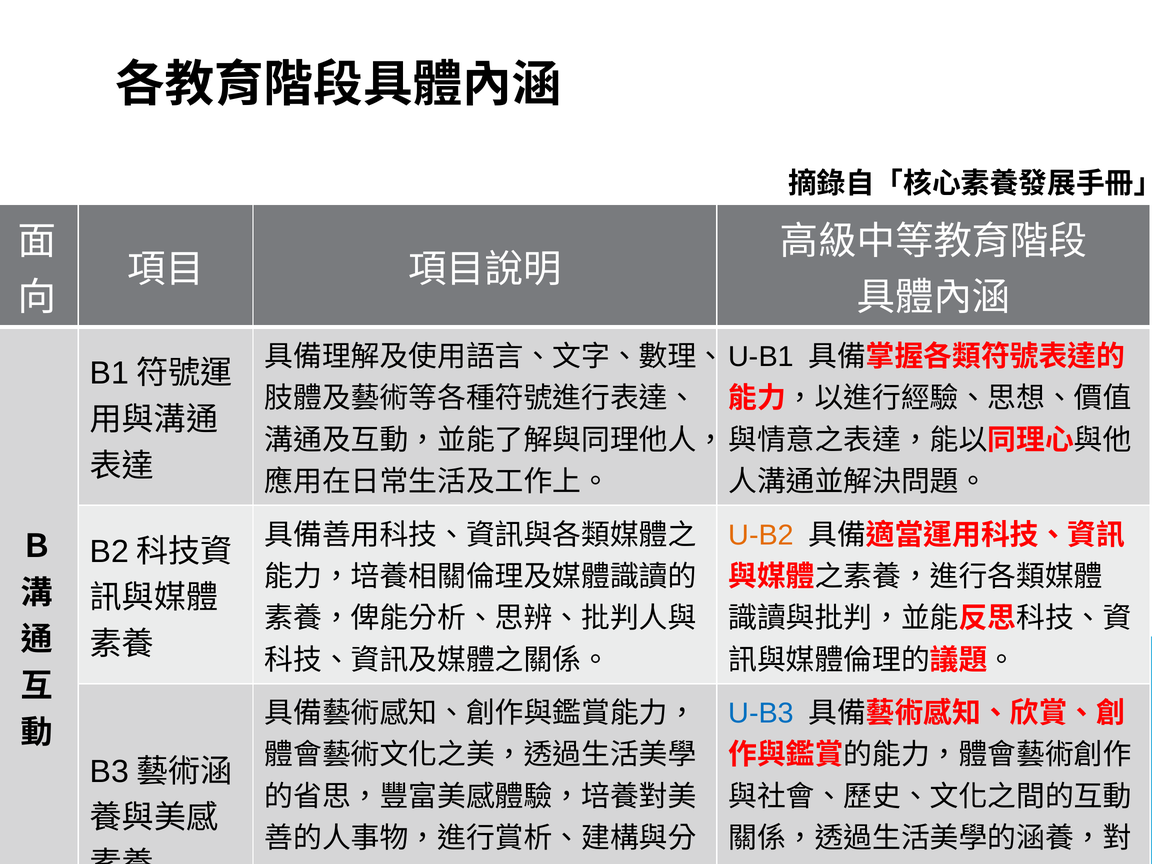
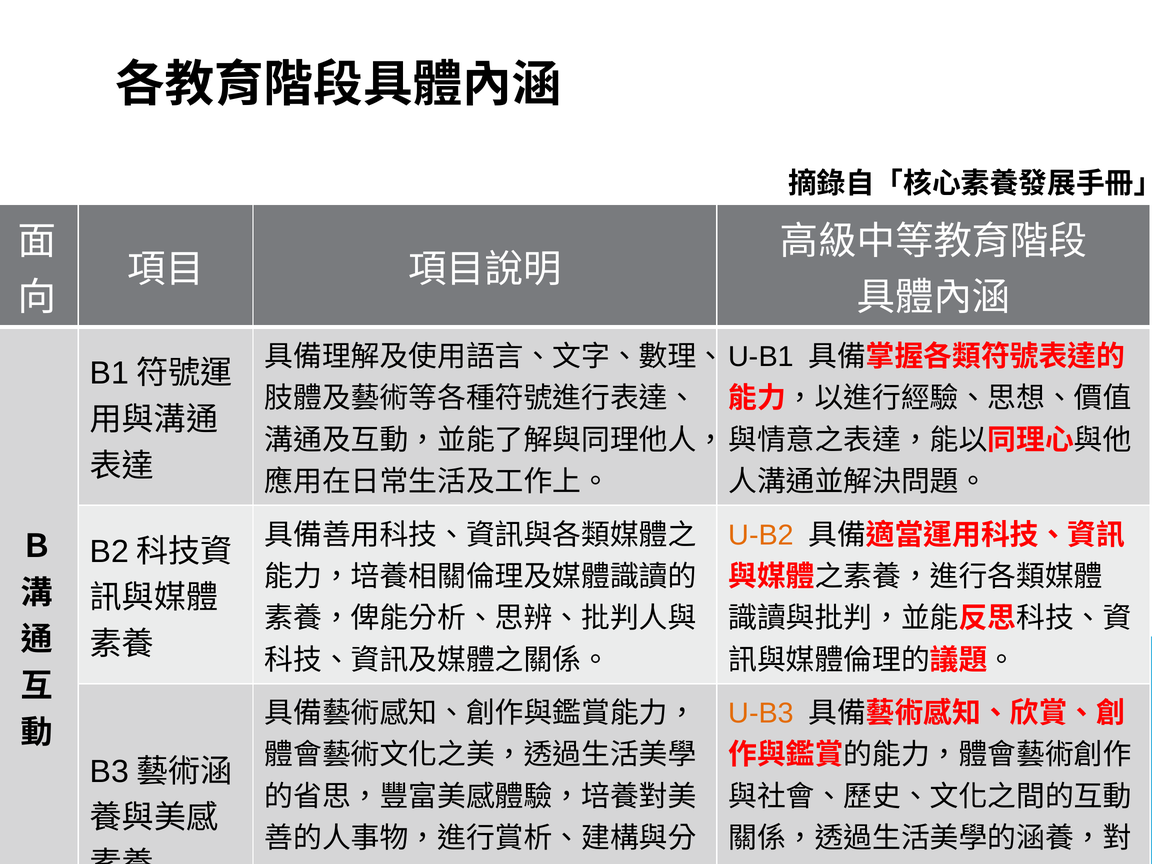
U-B3 colour: blue -> orange
